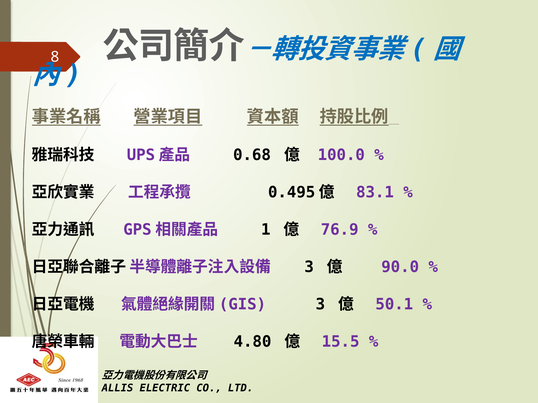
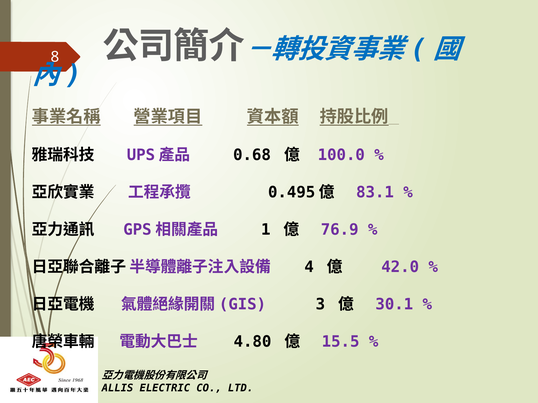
3 at (309, 267): 3 -> 4
90.0: 90.0 -> 42.0
50.1: 50.1 -> 30.1
